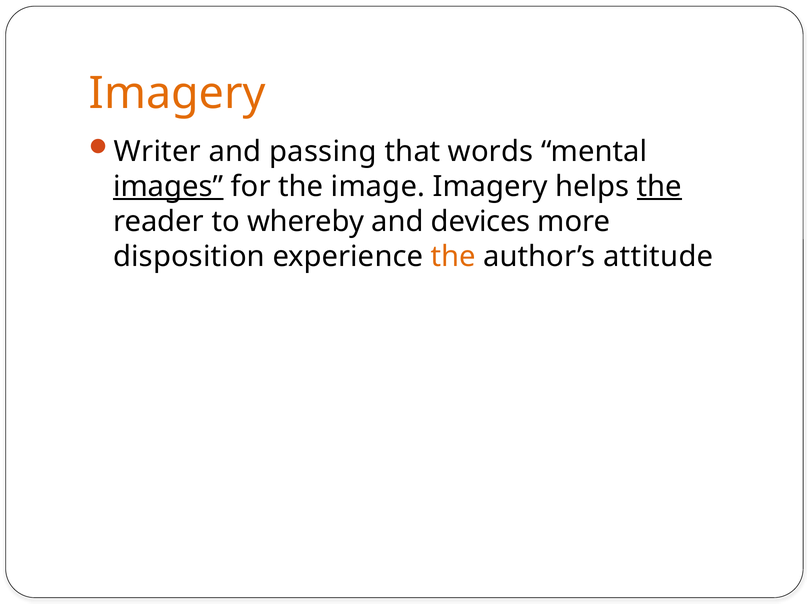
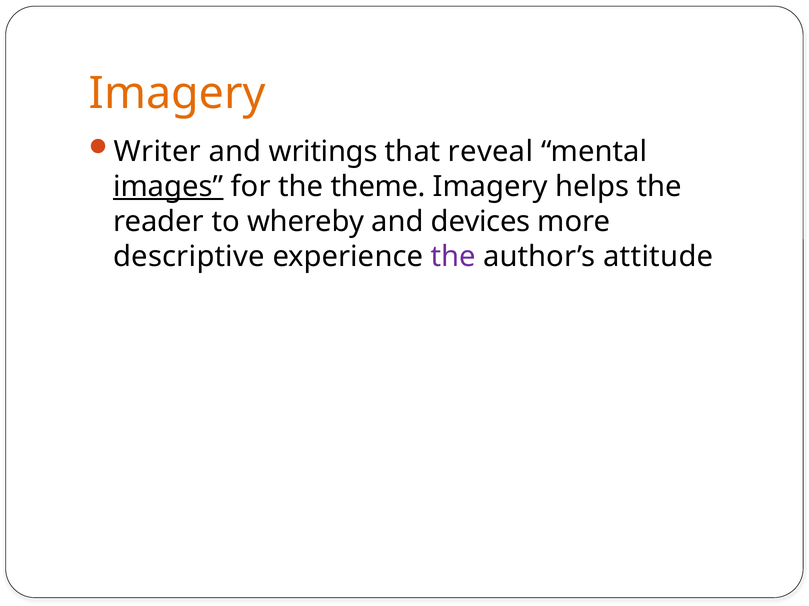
passing: passing -> writings
words: words -> reveal
image: image -> theme
the at (659, 187) underline: present -> none
disposition: disposition -> descriptive
the at (453, 257) colour: orange -> purple
